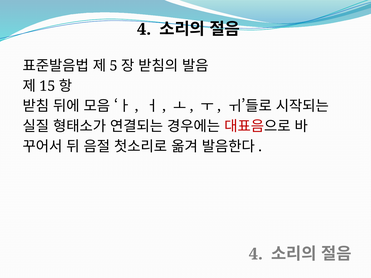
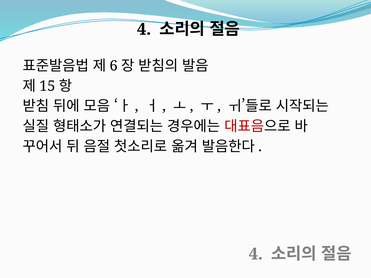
5: 5 -> 6
